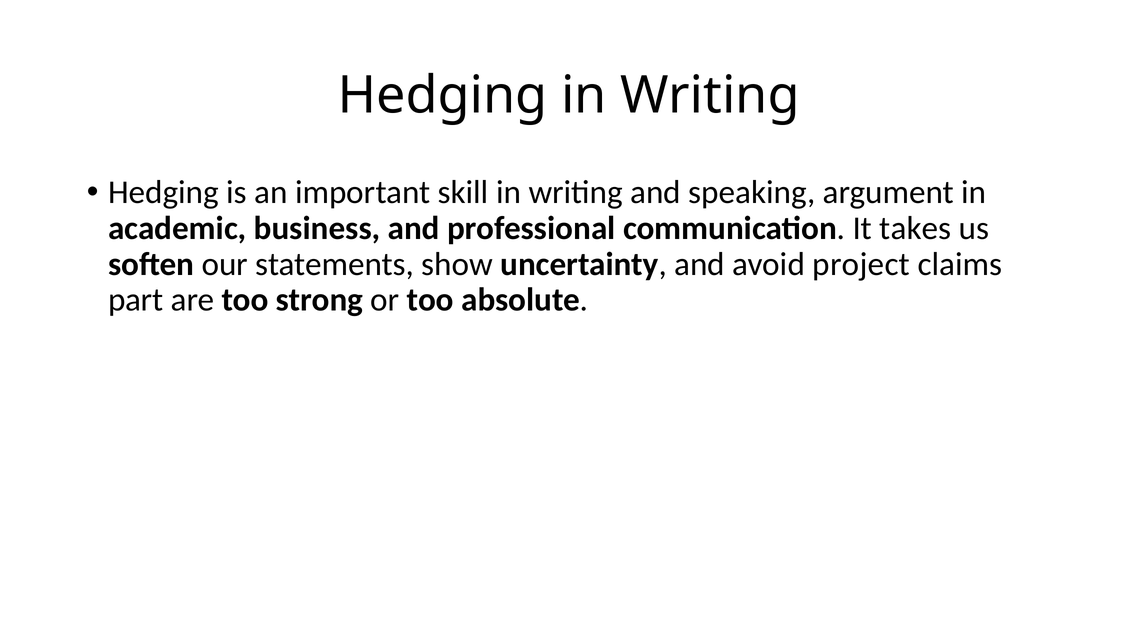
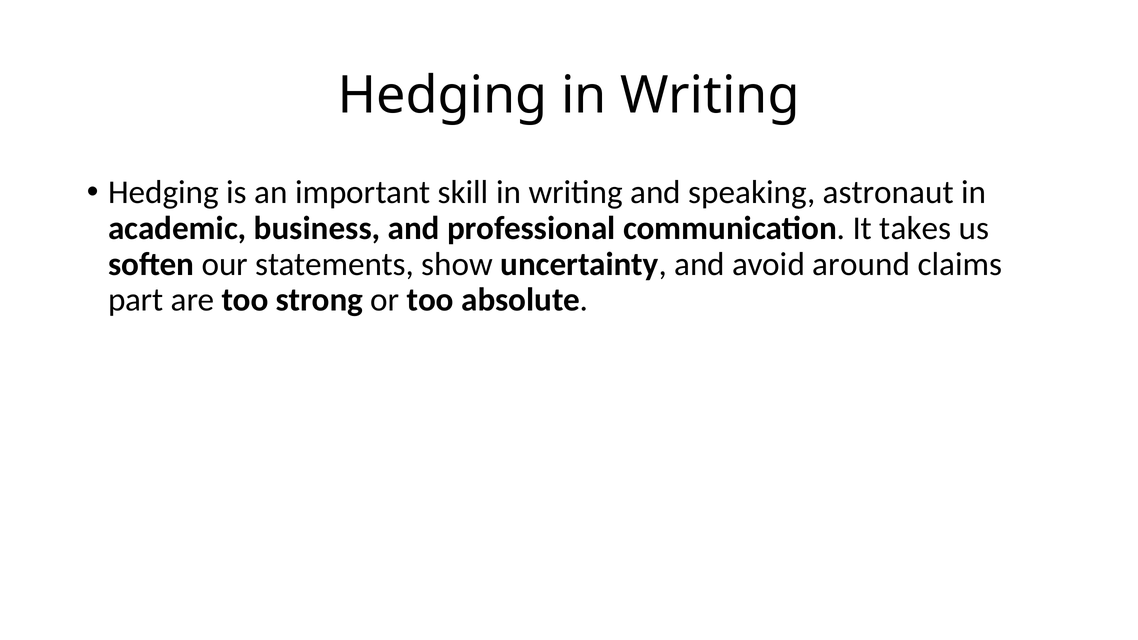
argument: argument -> astronaut
project: project -> around
